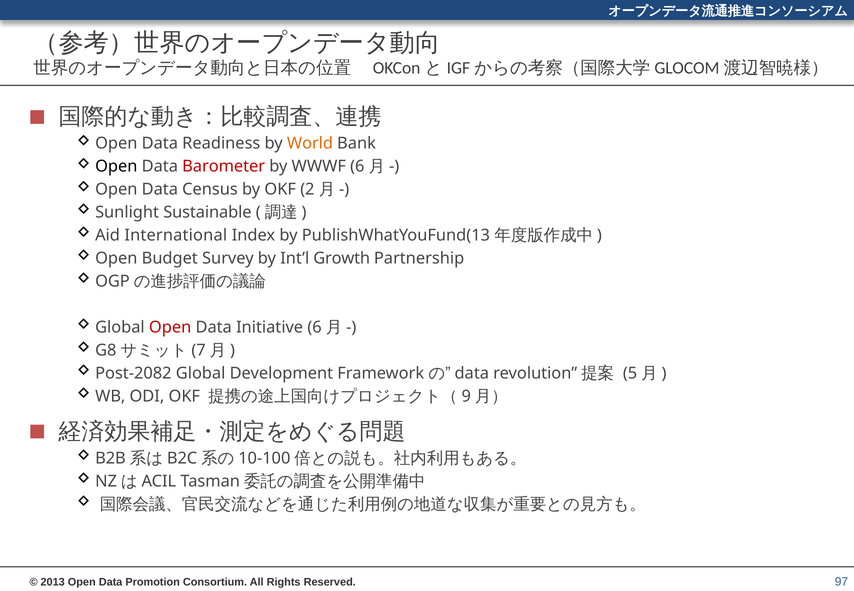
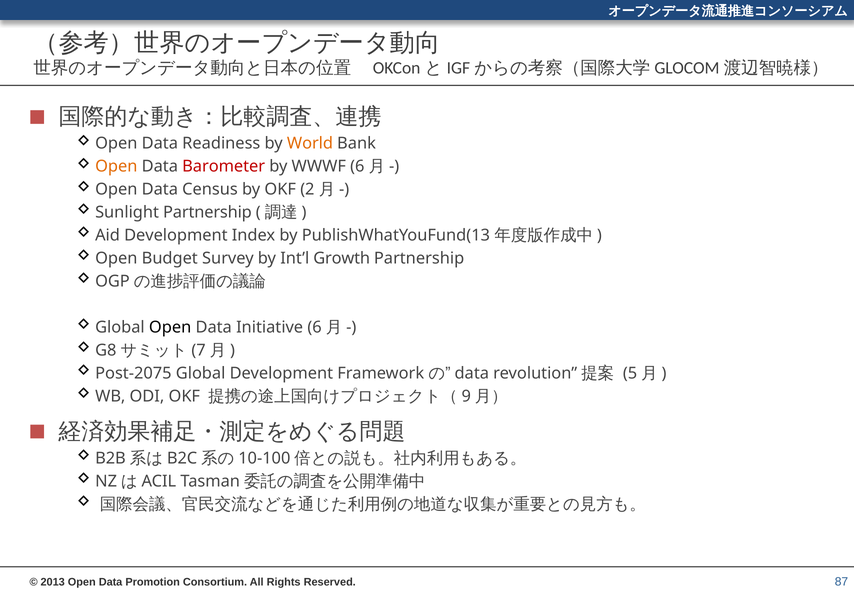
Open at (116, 166) colour: black -> orange
Sunlight Sustainable: Sustainable -> Partnership
Aid International: International -> Development
Open at (170, 327) colour: red -> black
Post-2082: Post-2082 -> Post-2075
97: 97 -> 87
